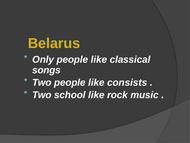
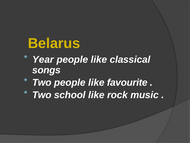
Only: Only -> Year
consists: consists -> favourite
